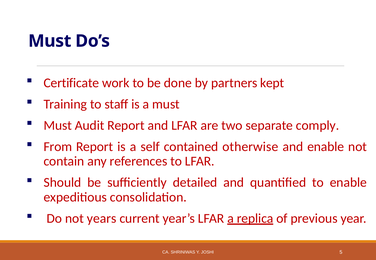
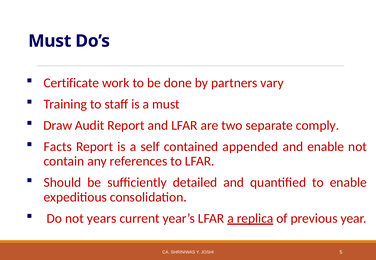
kept: kept -> vary
Must at (58, 126): Must -> Draw
From: From -> Facts
otherwise: otherwise -> appended
